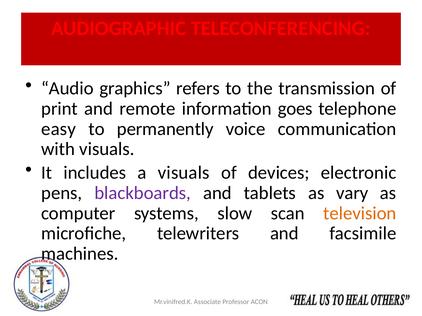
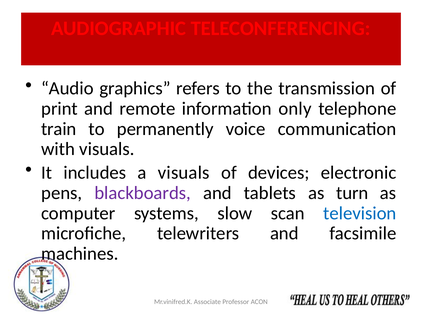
goes: goes -> only
easy: easy -> train
vary: vary -> turn
television colour: orange -> blue
